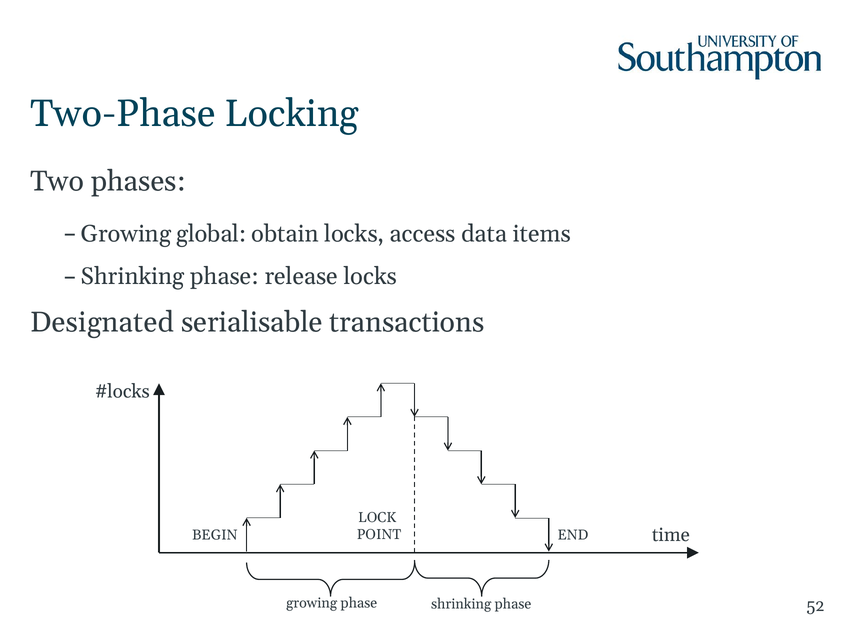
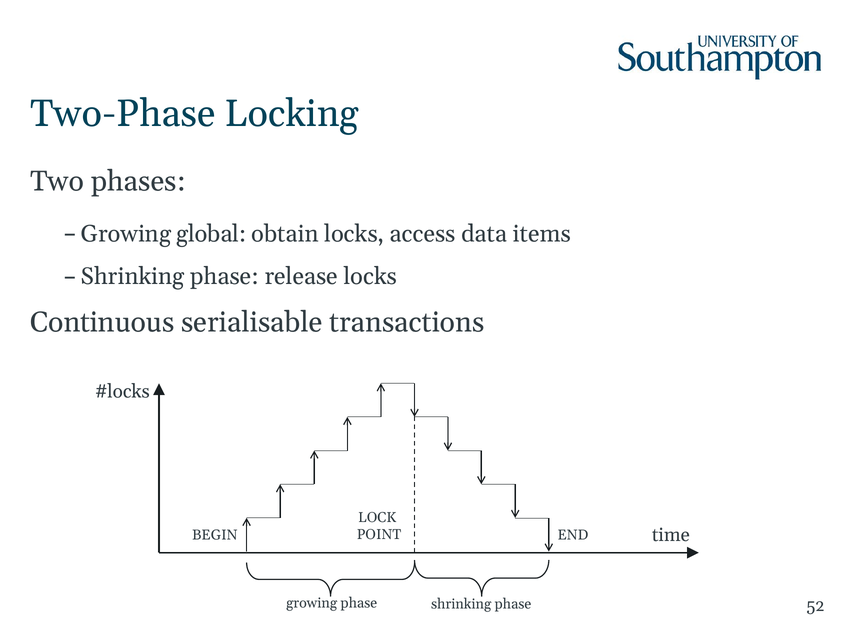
Designated: Designated -> Continuous
